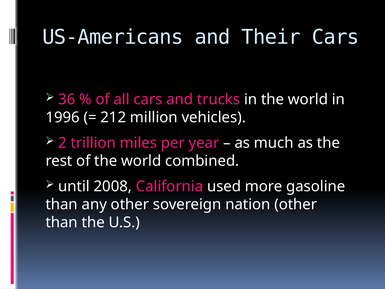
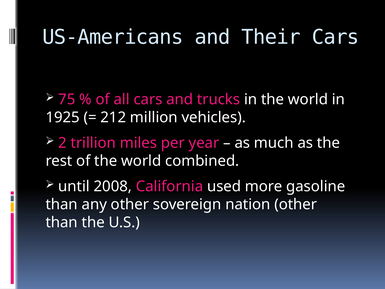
36: 36 -> 75
1996: 1996 -> 1925
